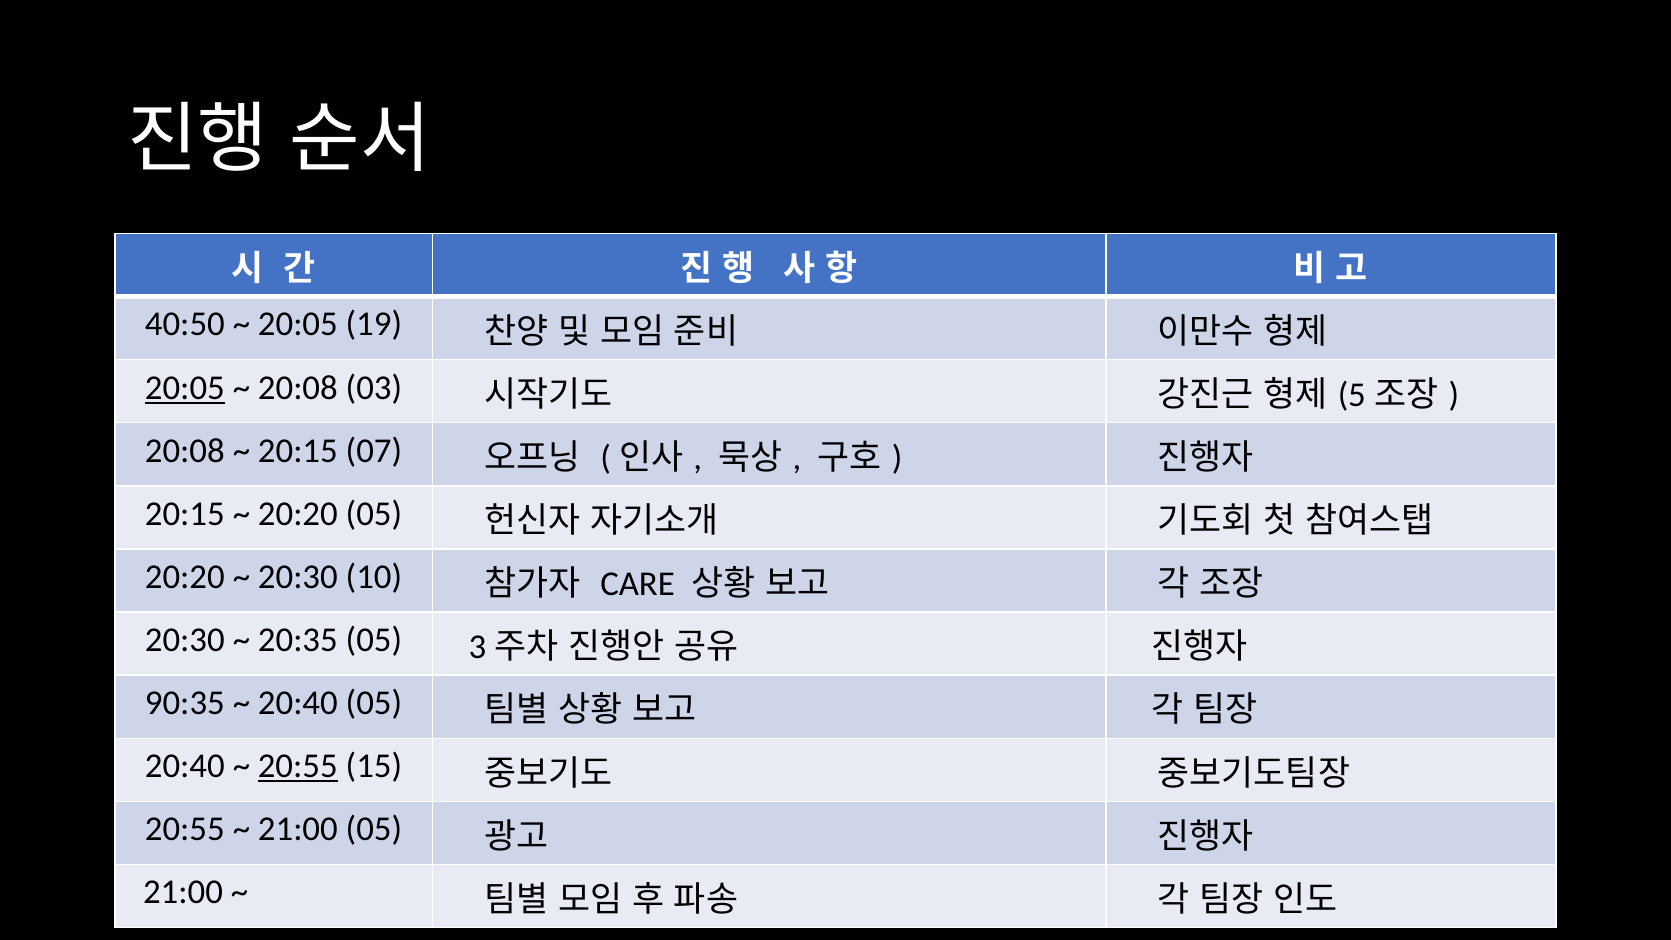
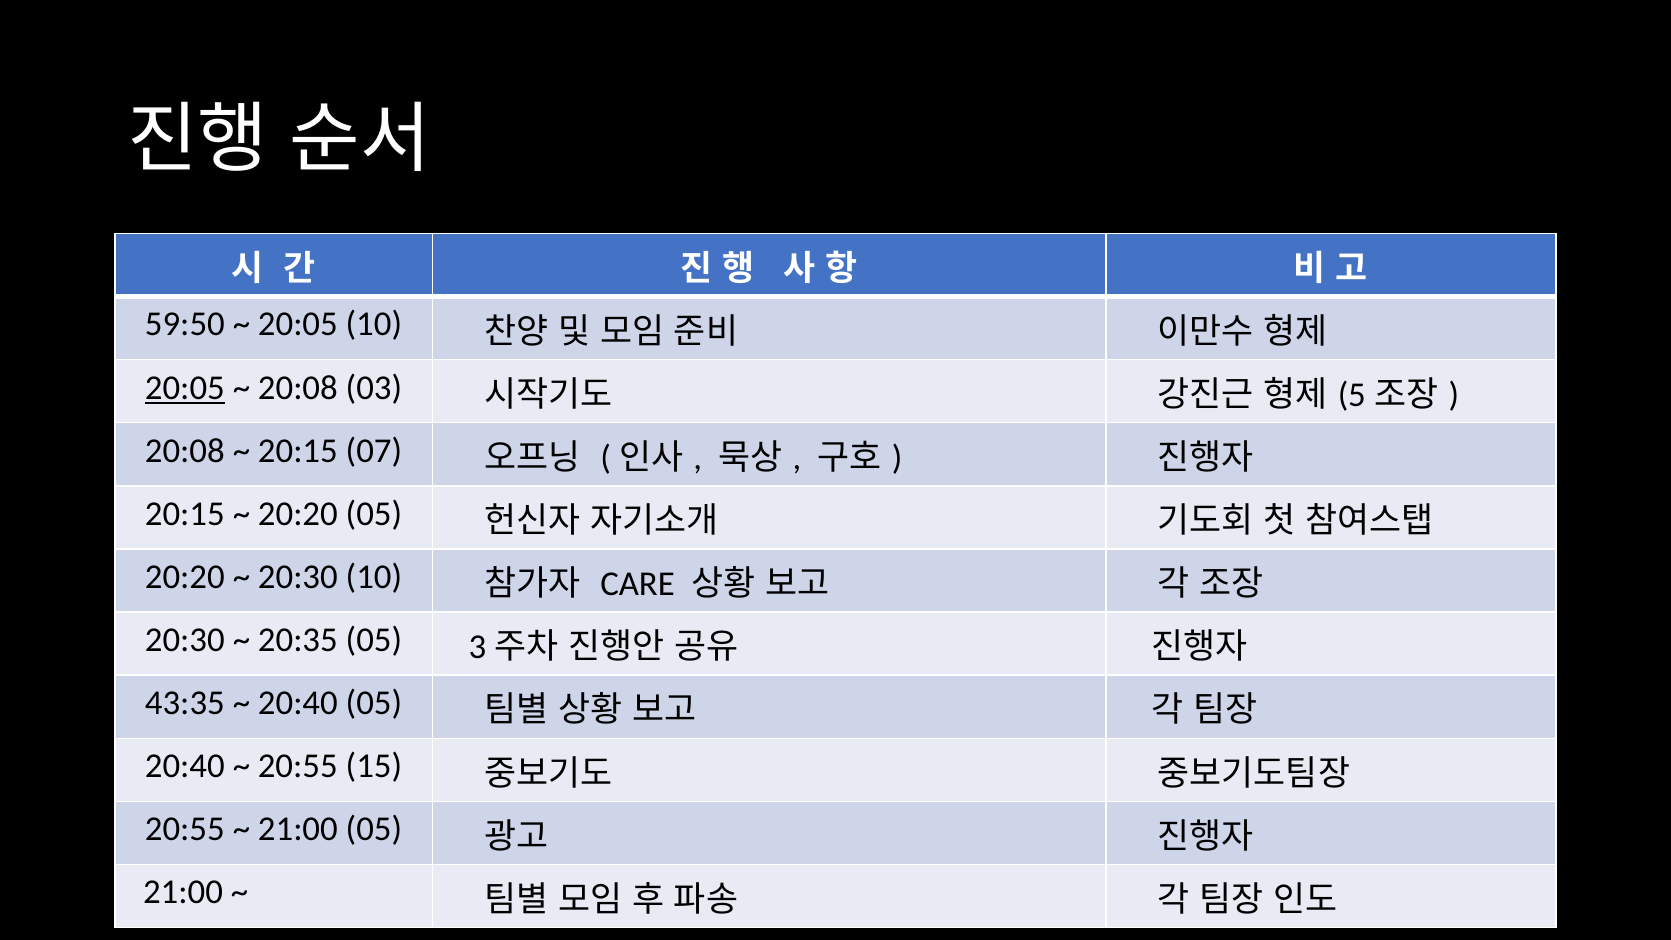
40:50: 40:50 -> 59:50
20:05 19: 19 -> 10
90:35: 90:35 -> 43:35
20:55 at (298, 766) underline: present -> none
